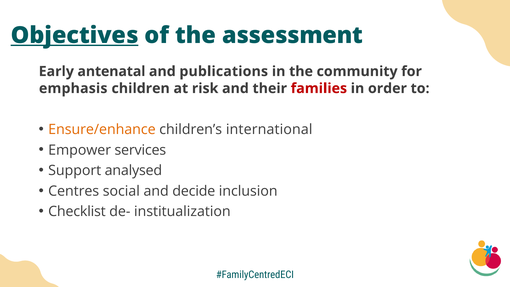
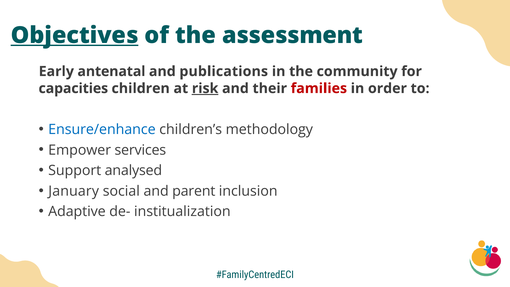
emphasis: emphasis -> capacities
risk underline: none -> present
Ensure/enhance colour: orange -> blue
international: international -> methodology
Centres: Centres -> January
decide: decide -> parent
Checklist: Checklist -> Adaptive
